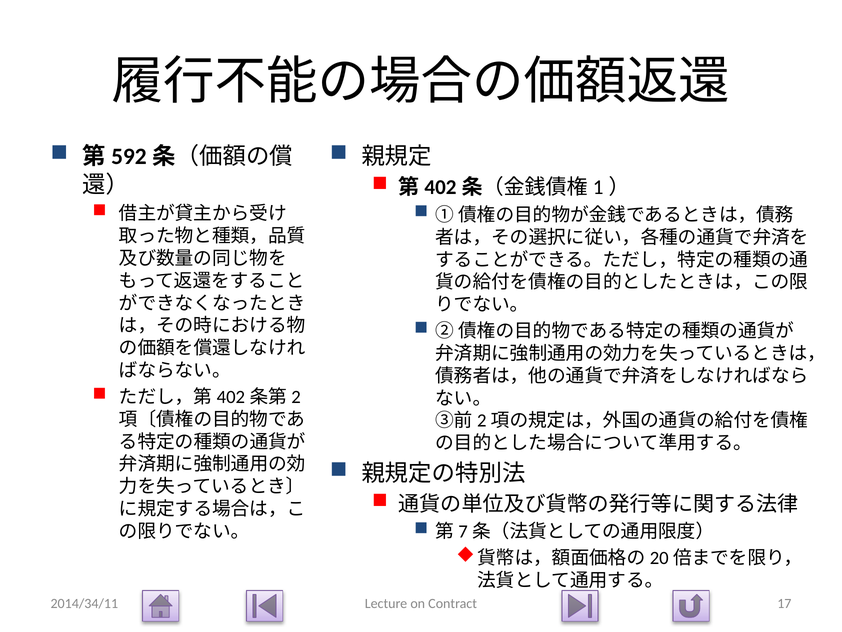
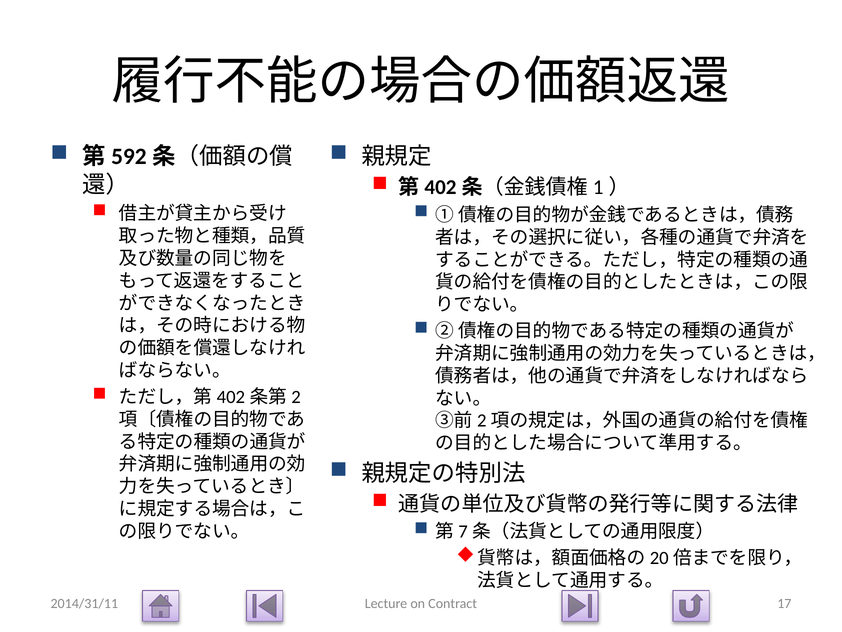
2014/34/11: 2014/34/11 -> 2014/31/11
